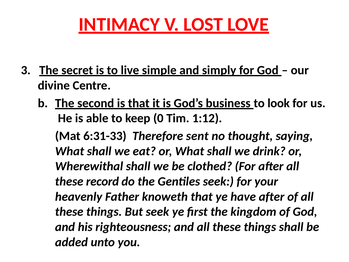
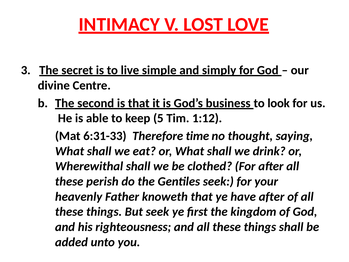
0: 0 -> 5
sent: sent -> time
record: record -> perish
